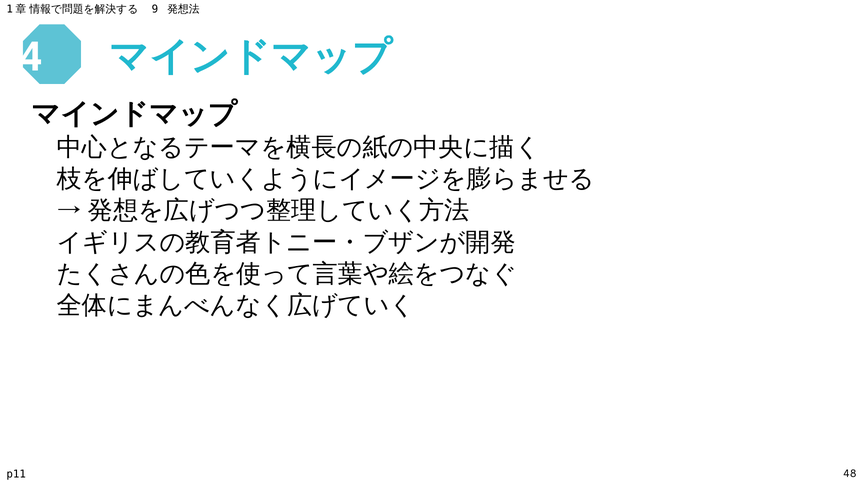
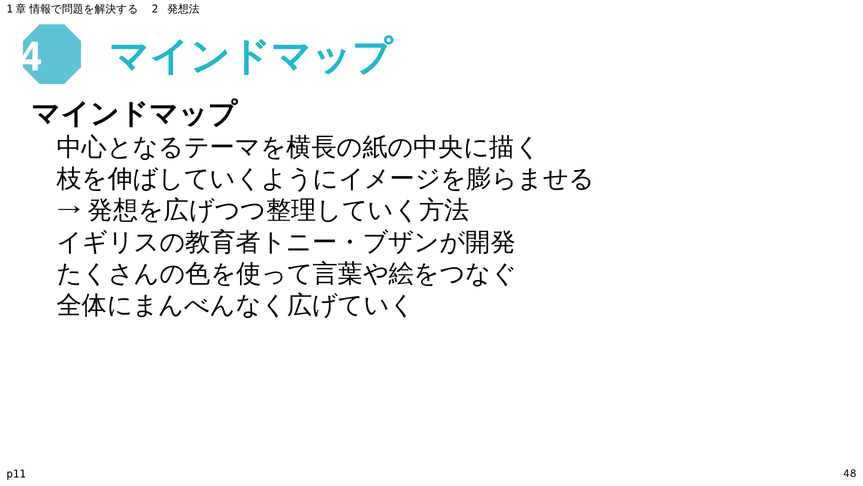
9: 9 -> 2
